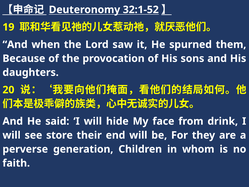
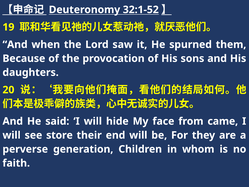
drink: drink -> came
